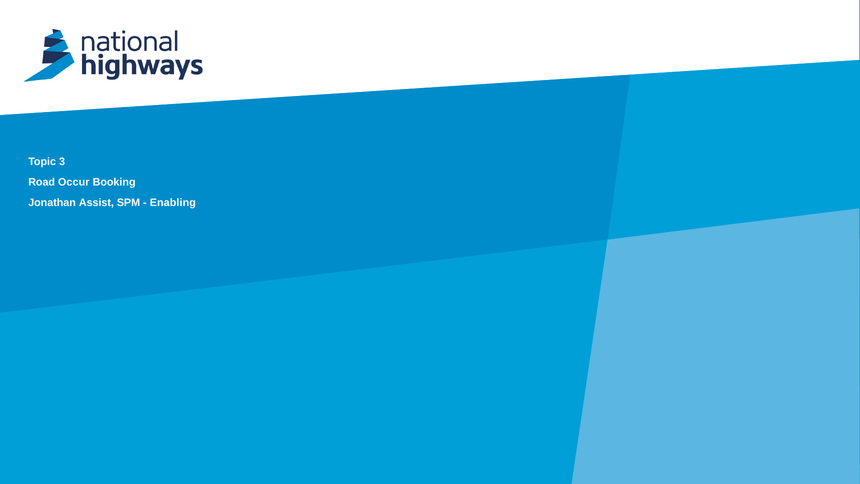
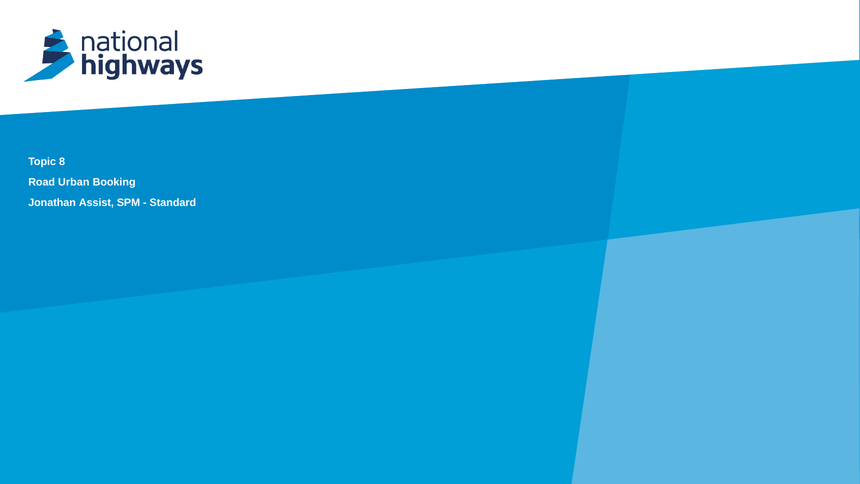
3: 3 -> 8
Occur: Occur -> Urban
Enabling: Enabling -> Standard
